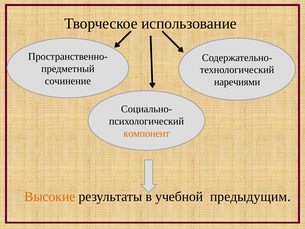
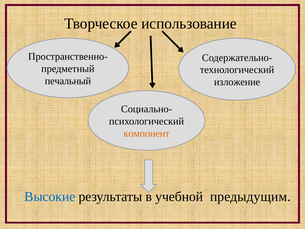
сочинение: сочинение -> печальный
наречиями: наречиями -> изложение
Высокие colour: orange -> blue
